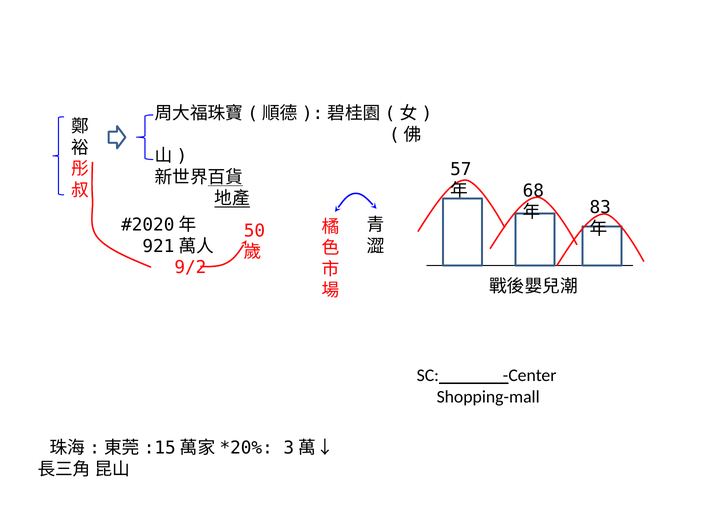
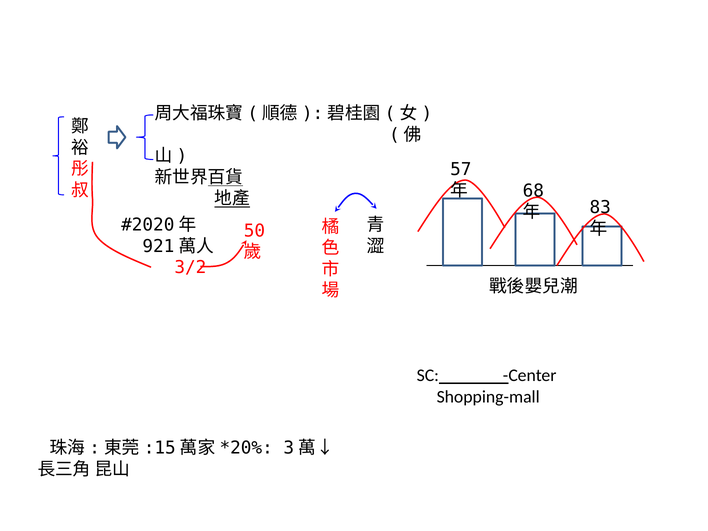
9/2: 9/2 -> 3/2
